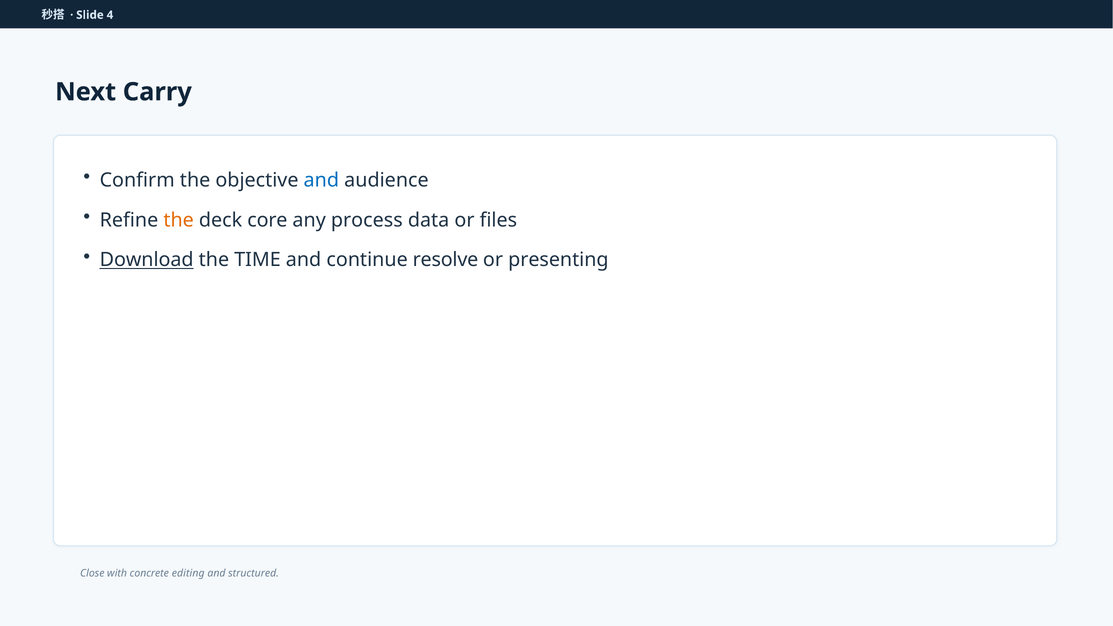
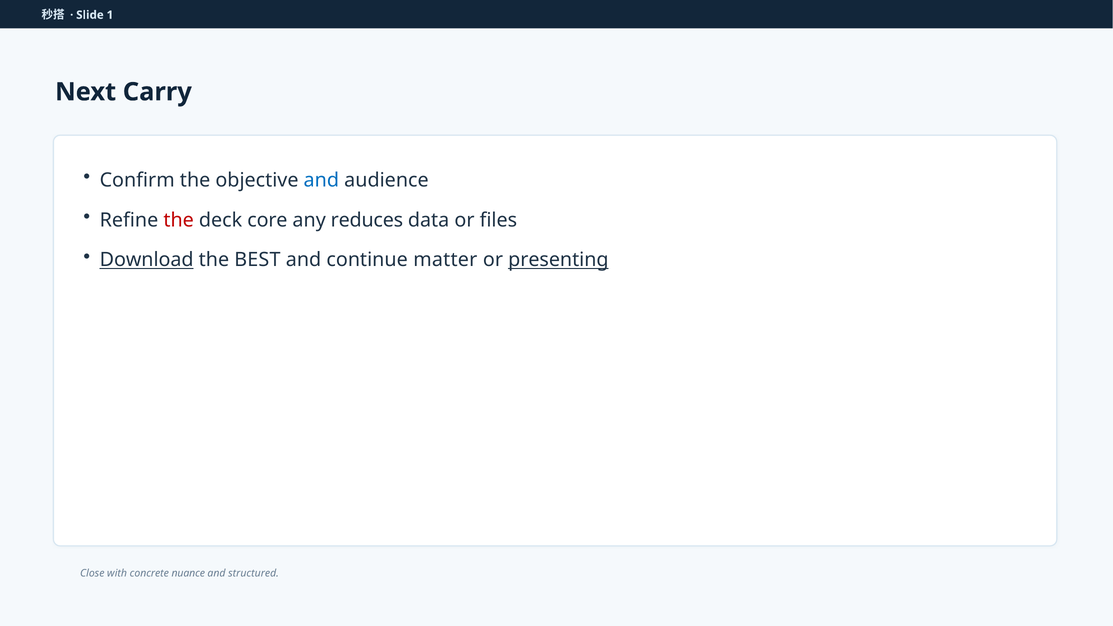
4: 4 -> 1
the at (179, 220) colour: orange -> red
process: process -> reduces
TIME: TIME -> BEST
resolve: resolve -> matter
presenting underline: none -> present
editing: editing -> nuance
